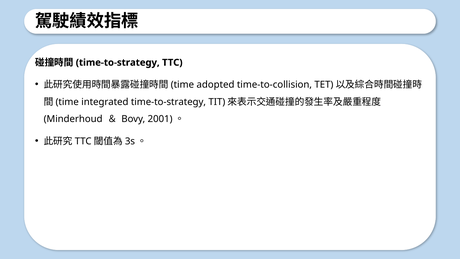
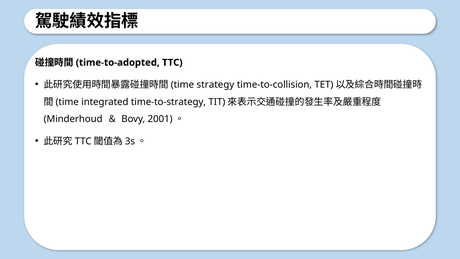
time-to-strategy at (118, 62): time-to-strategy -> time-to-adopted
adopted: adopted -> strategy
